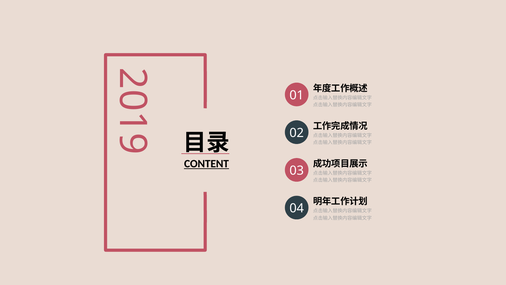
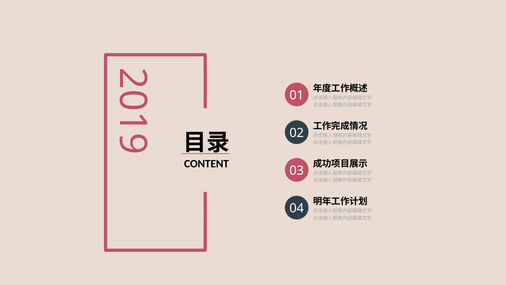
CONTENT underline: present -> none
